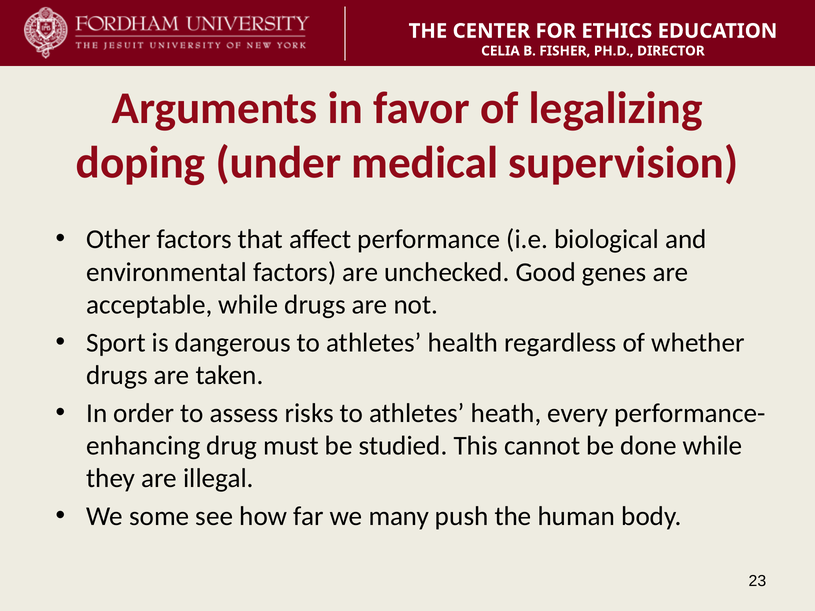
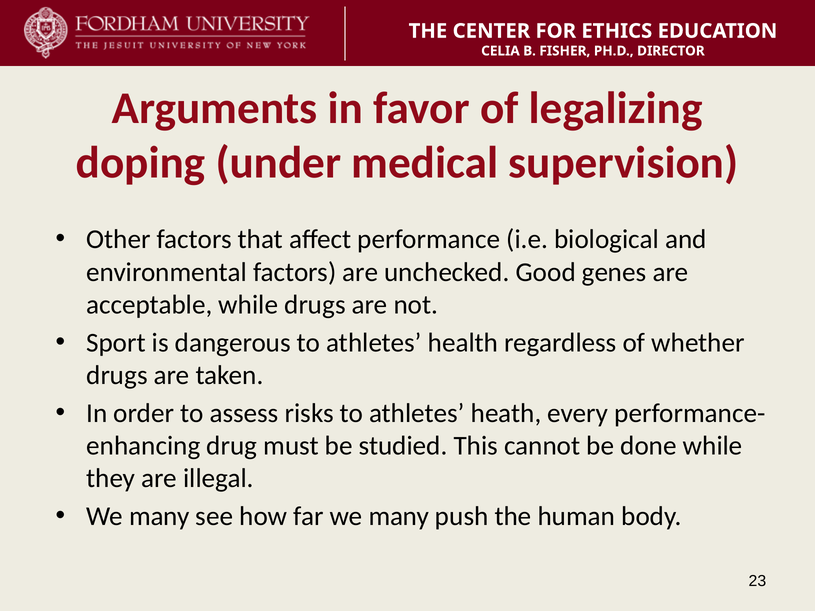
some at (159, 517): some -> many
